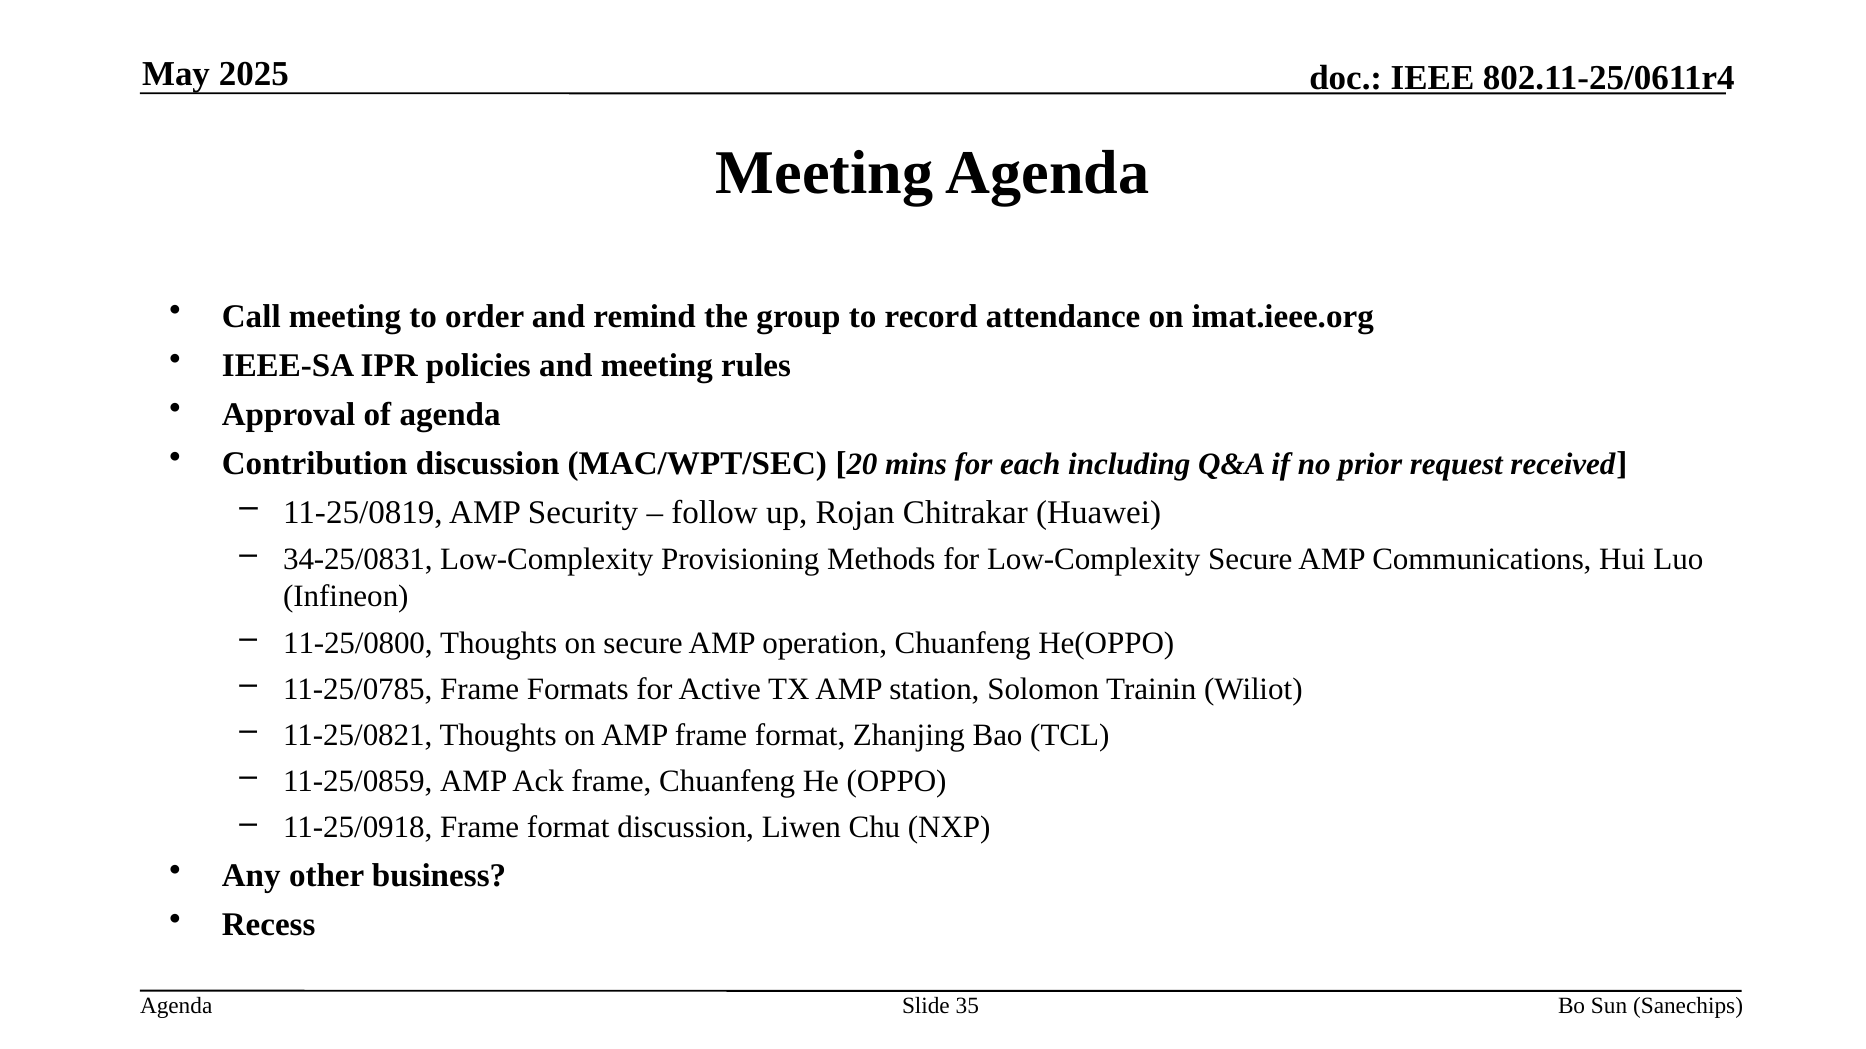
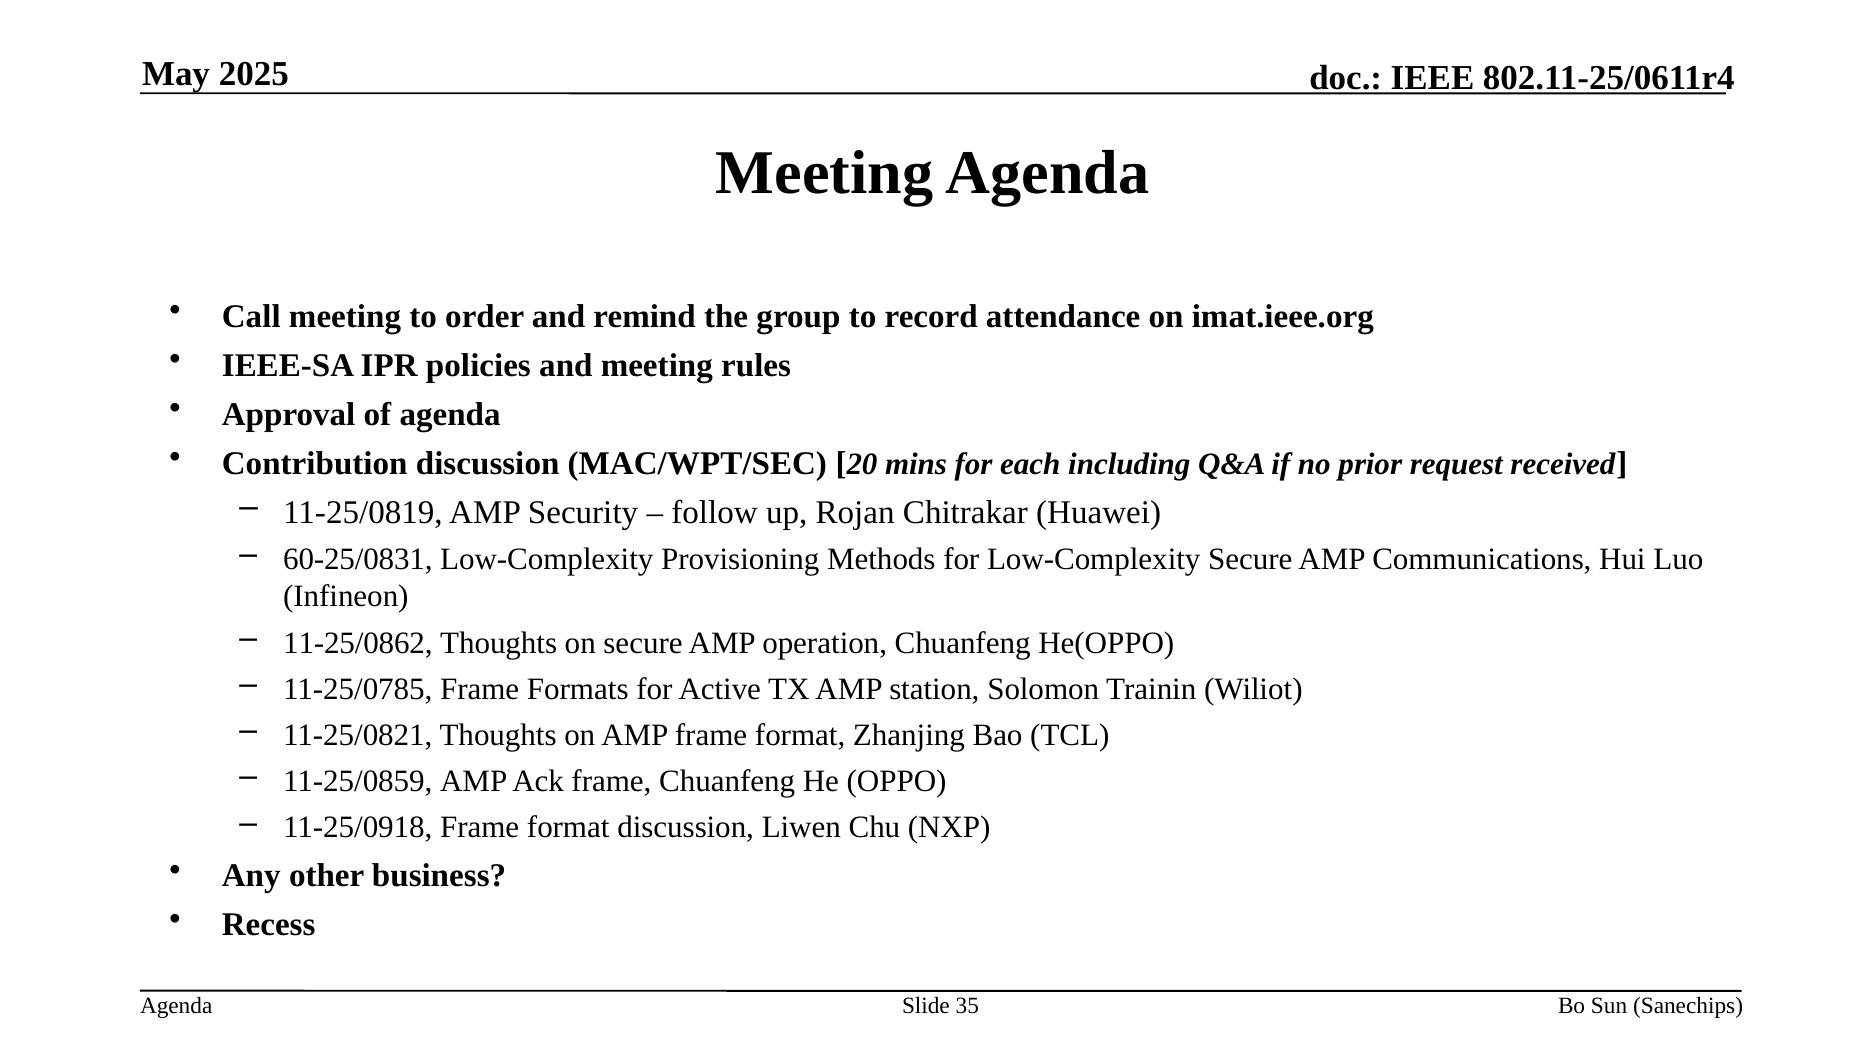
34-25/0831: 34-25/0831 -> 60-25/0831
11-25/0800: 11-25/0800 -> 11-25/0862
